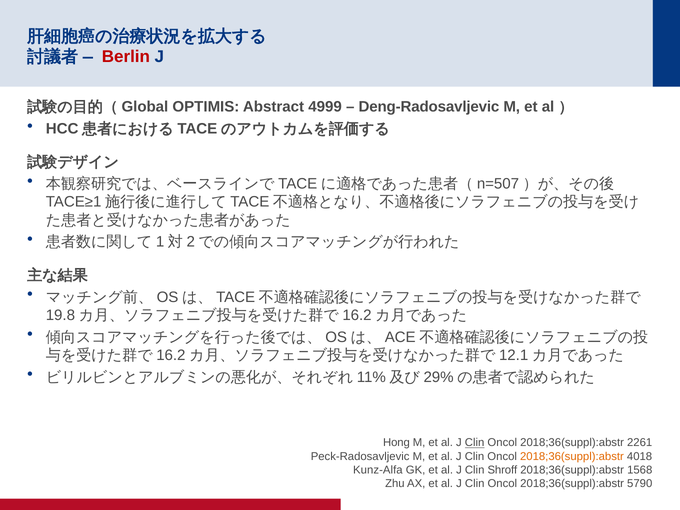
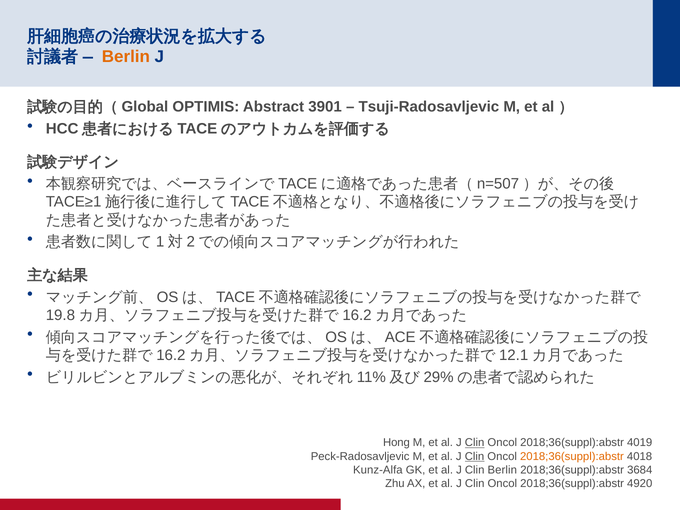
Berlin at (126, 56) colour: red -> orange
4999: 4999 -> 3901
Deng-Radosavljevic: Deng-Radosavljevic -> Tsuji-Radosavljevic
2261: 2261 -> 4019
Clin at (475, 456) underline: none -> present
Clin Shroff: Shroff -> Berlin
1568: 1568 -> 3684
5790: 5790 -> 4920
